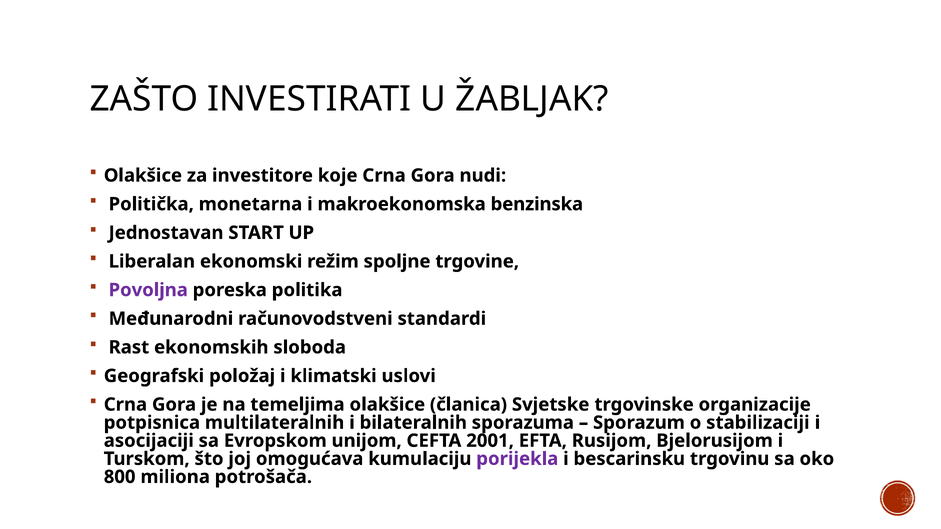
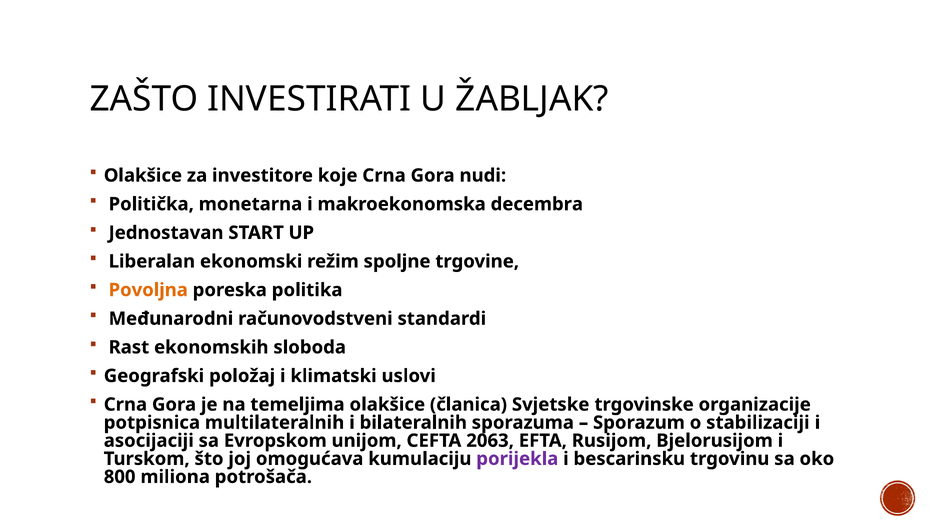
benzinska: benzinska -> decembra
Povoljna colour: purple -> orange
2001: 2001 -> 2063
